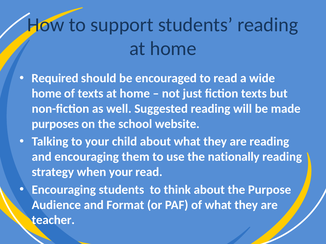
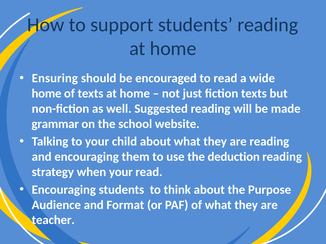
Required: Required -> Ensuring
purposes: purposes -> grammar
nationally: nationally -> deduction
